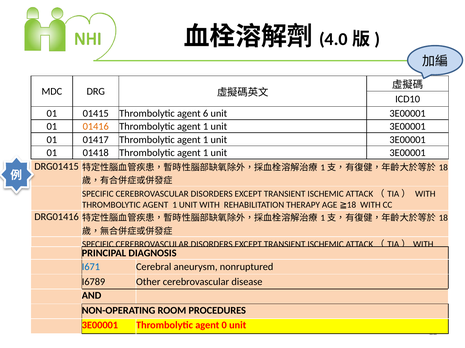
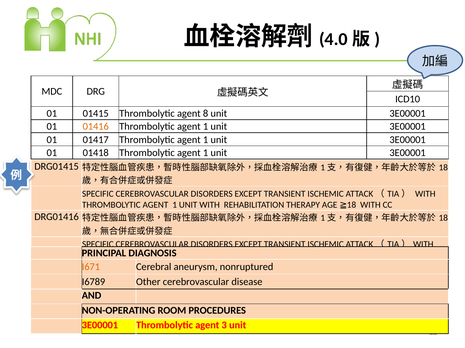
6: 6 -> 8
I671 colour: blue -> orange
0: 0 -> 3
